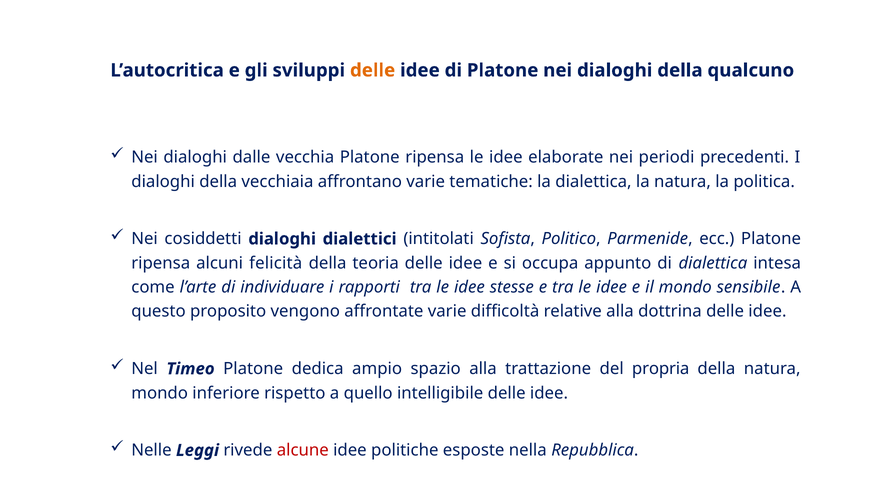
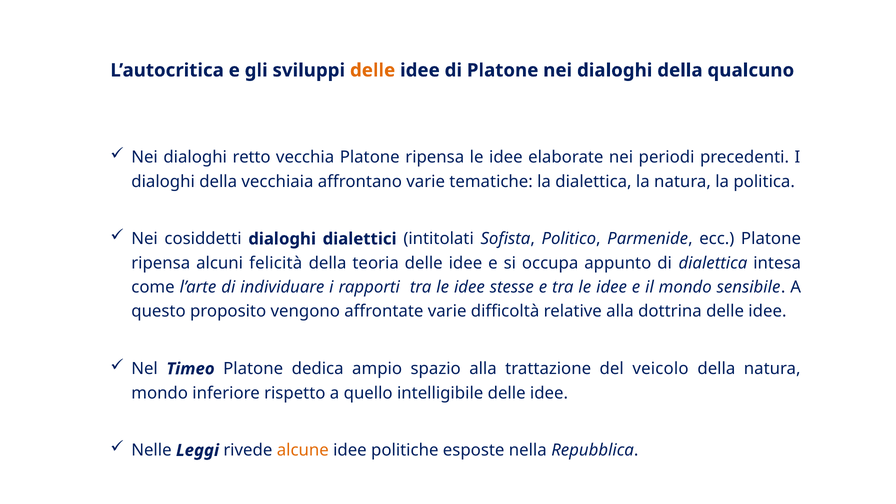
dalle: dalle -> retto
propria: propria -> veicolo
alcune colour: red -> orange
